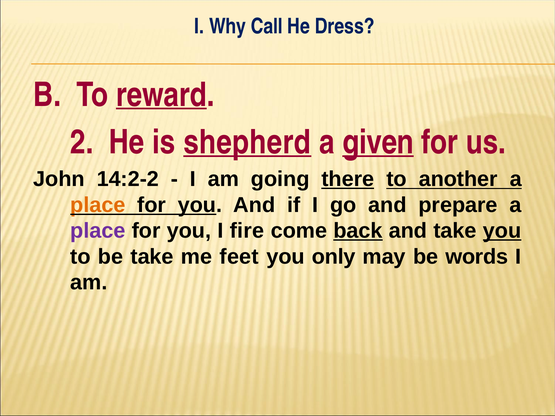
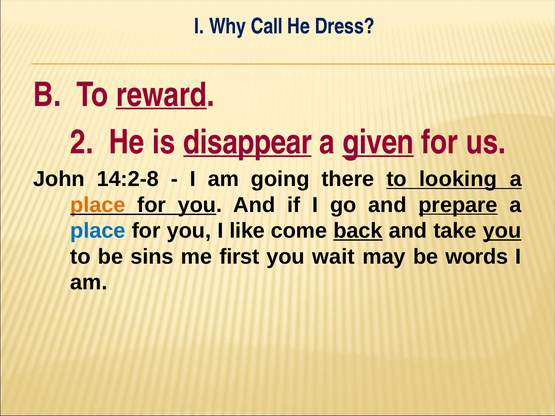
shepherd: shepherd -> disappear
14:2-2: 14:2-2 -> 14:2-8
there underline: present -> none
another: another -> looking
prepare underline: none -> present
place at (98, 231) colour: purple -> blue
fire: fire -> like
be take: take -> sins
feet: feet -> first
only: only -> wait
